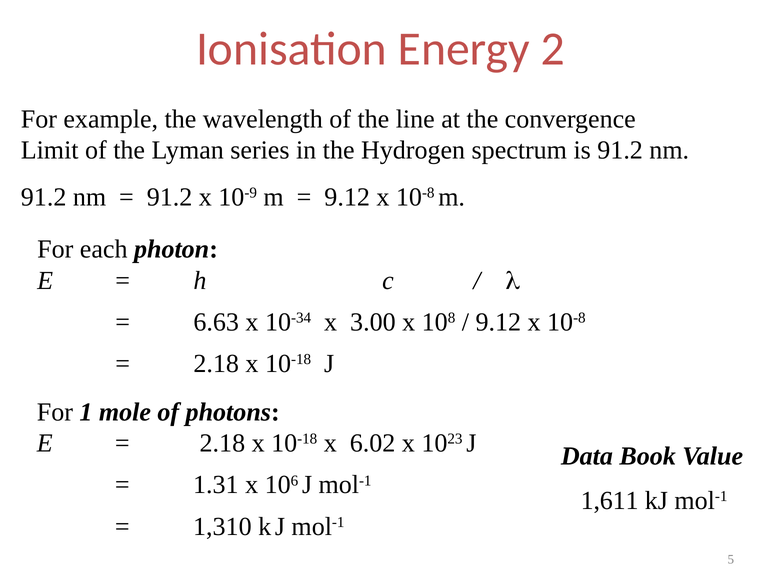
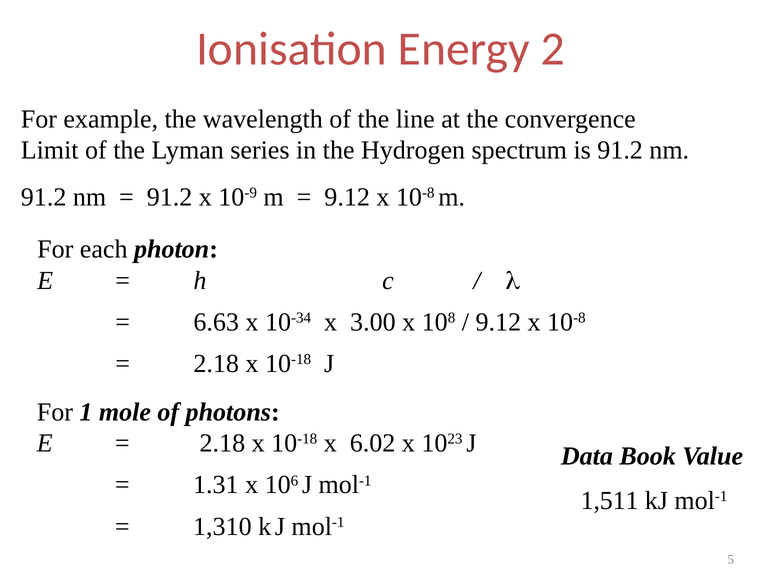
1,611: 1,611 -> 1,511
